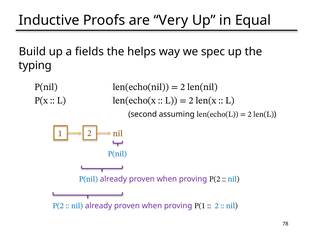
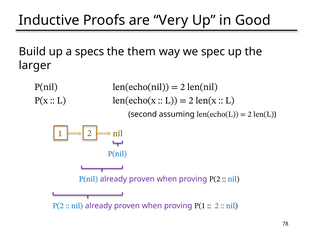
Equal: Equal -> Good
fields: fields -> specs
helps: helps -> them
typing: typing -> larger
